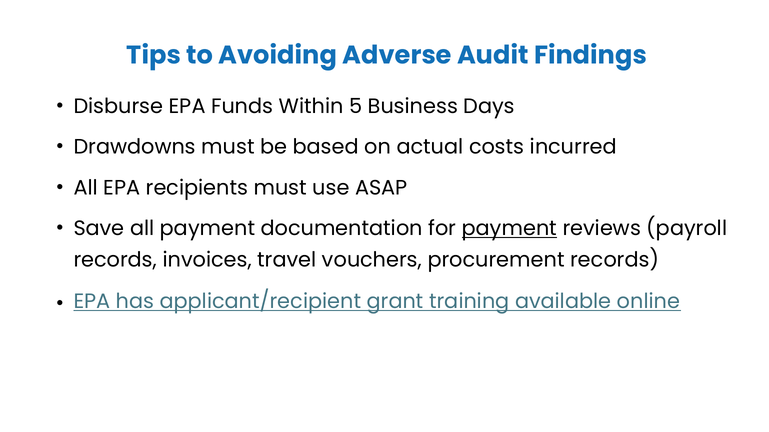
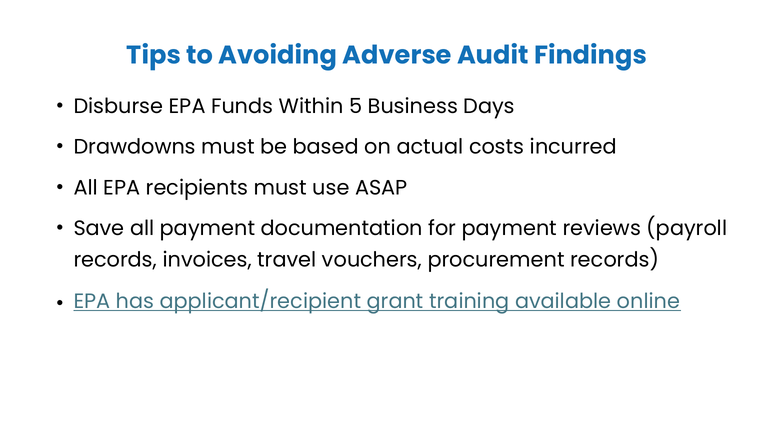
payment at (509, 229) underline: present -> none
